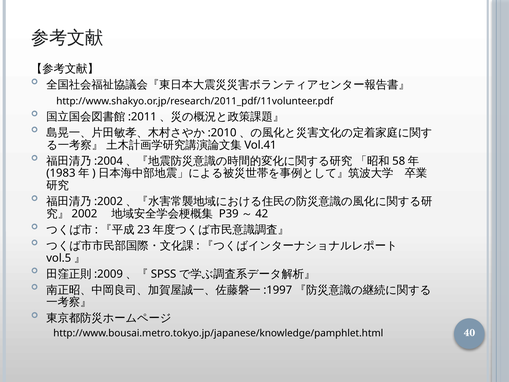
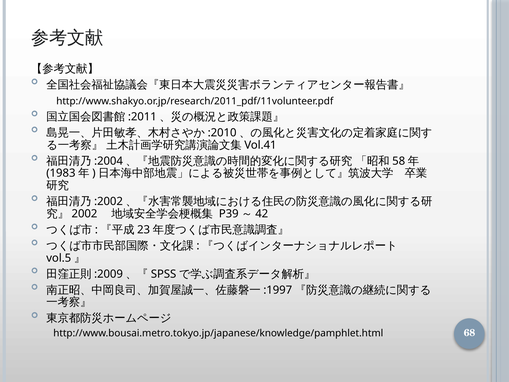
40: 40 -> 68
